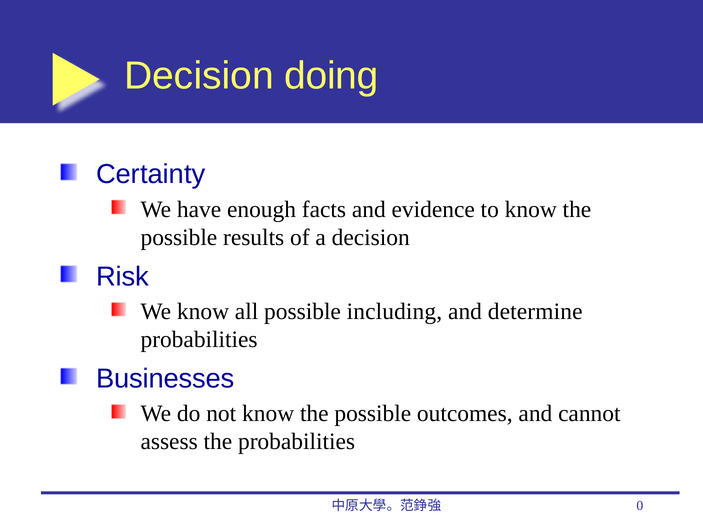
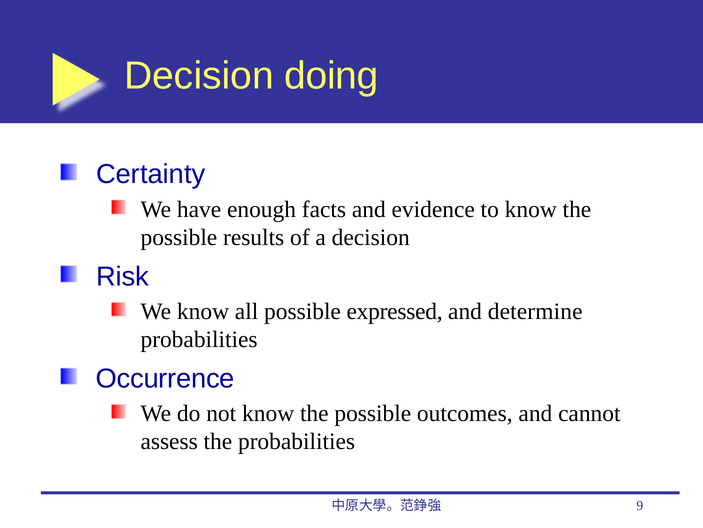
including: including -> expressed
Businesses: Businesses -> Occurrence
0: 0 -> 9
